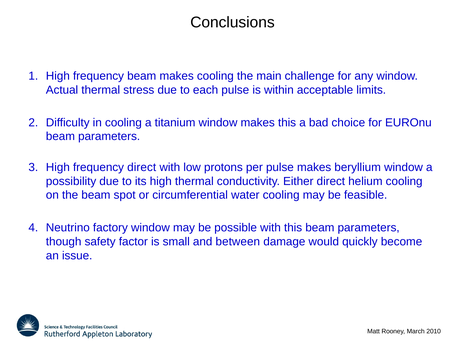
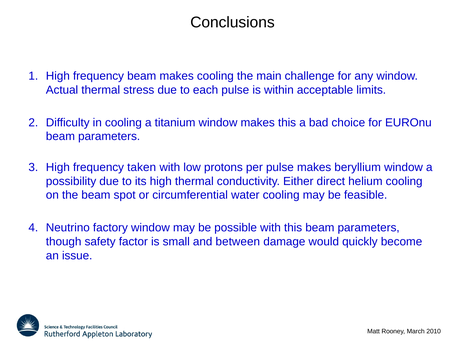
frequency direct: direct -> taken
